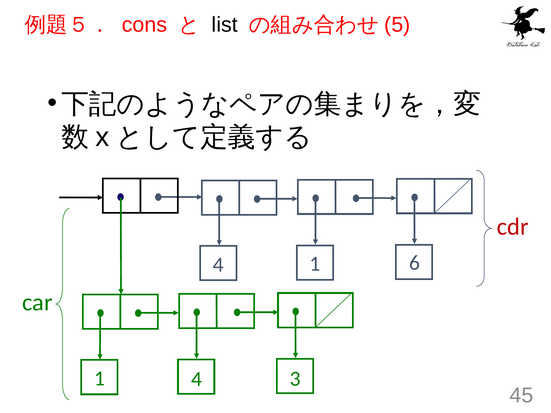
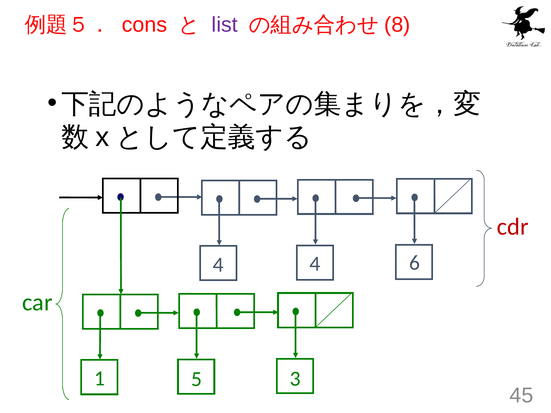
list colour: black -> purple
5: 5 -> 8
4 1: 1 -> 4
1 4: 4 -> 5
